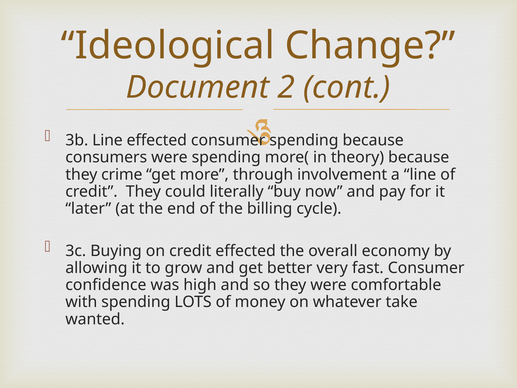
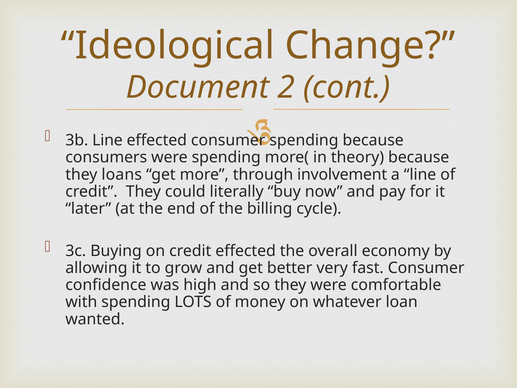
crime: crime -> loans
take: take -> loan
